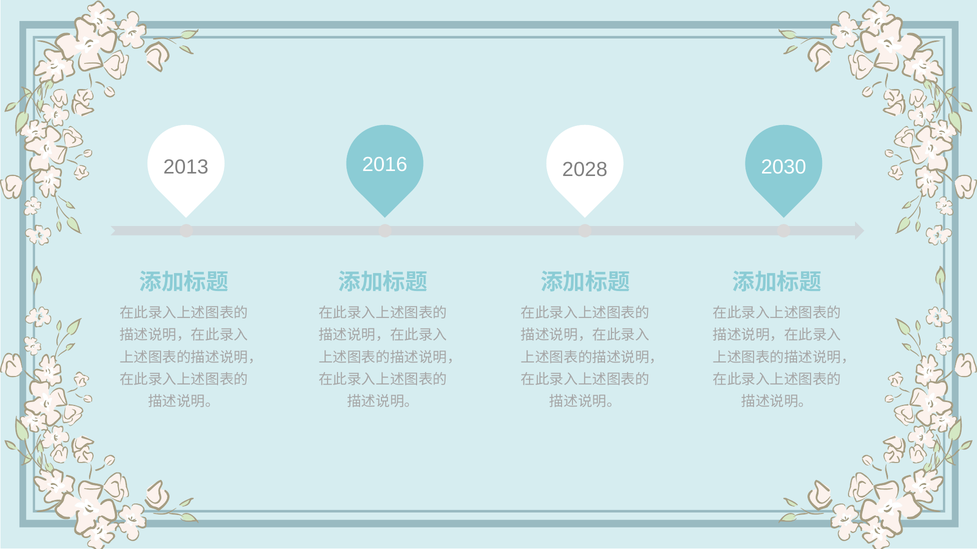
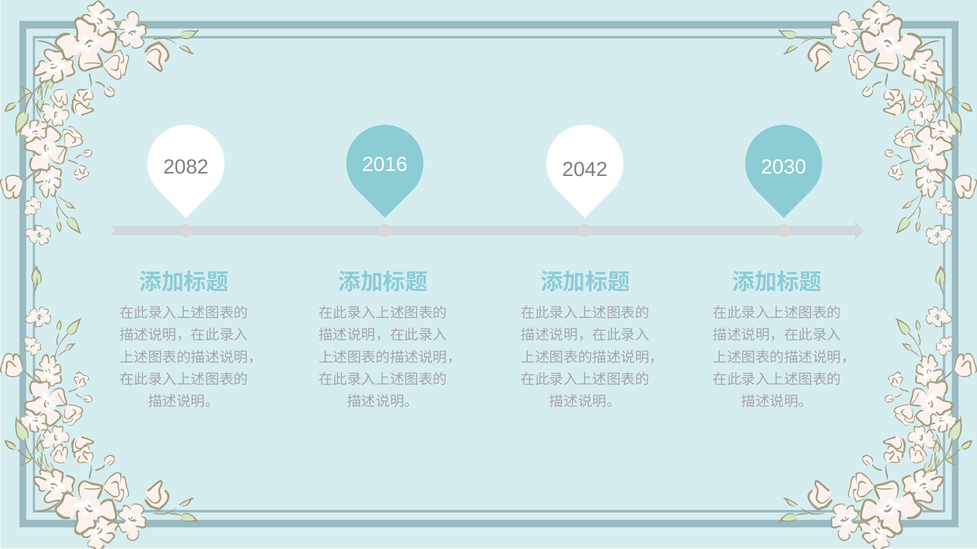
2013: 2013 -> 2082
2028: 2028 -> 2042
